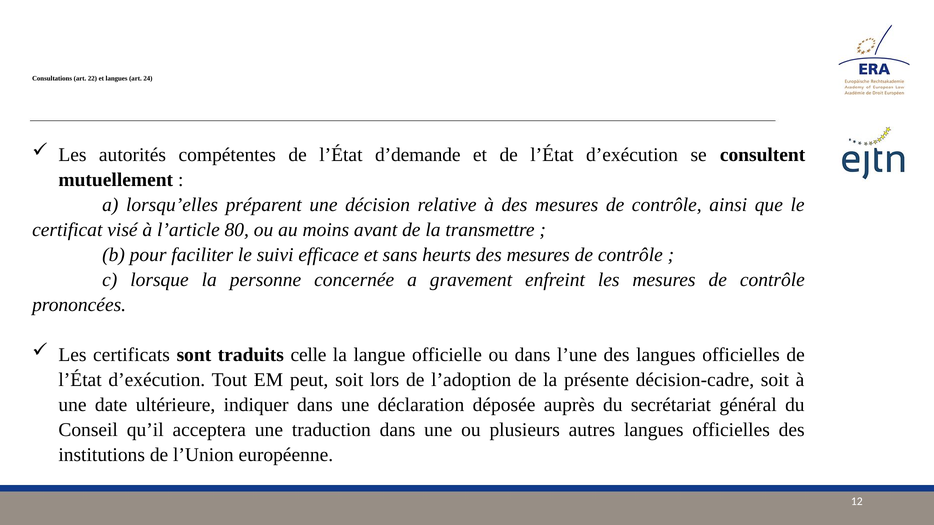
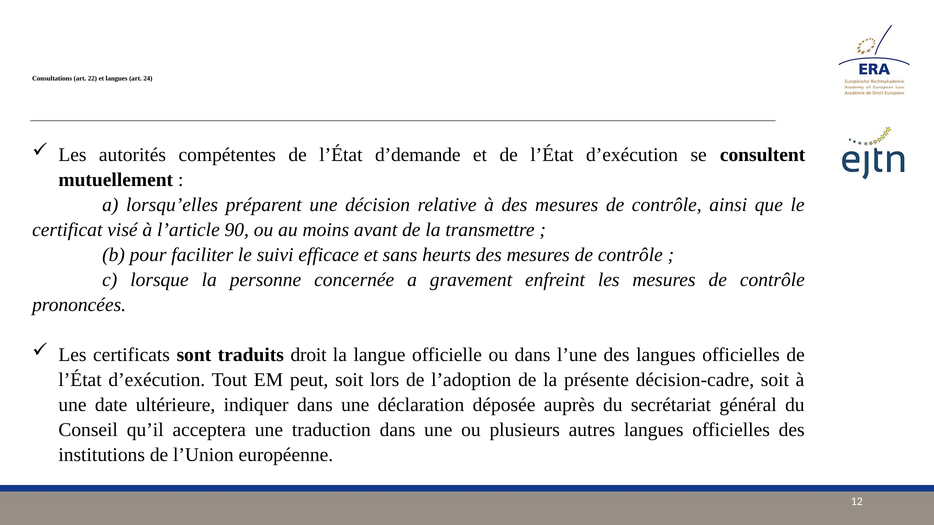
80: 80 -> 90
celle: celle -> droit
